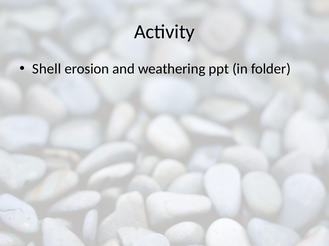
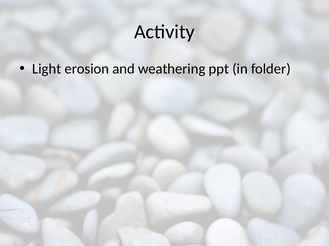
Shell: Shell -> Light
